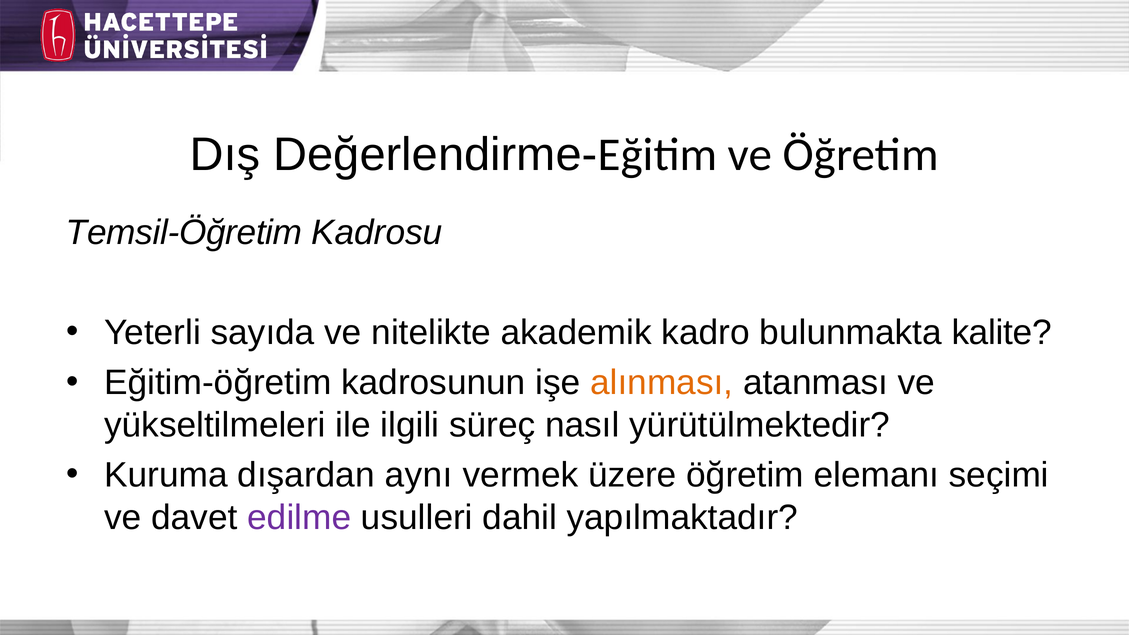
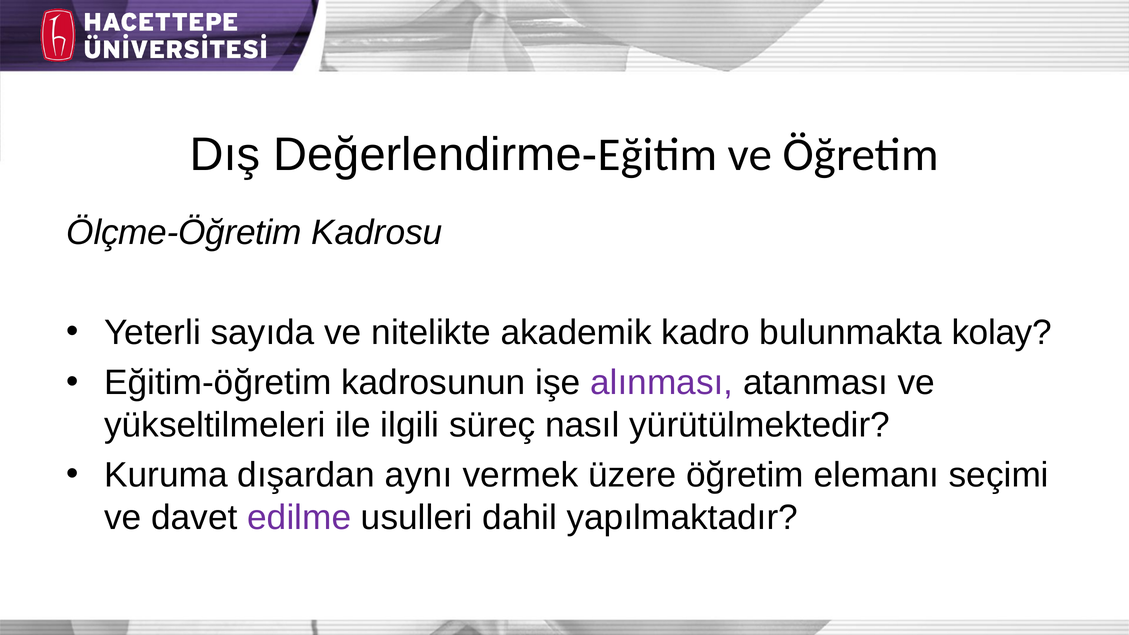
Temsil-Öğretim: Temsil-Öğretim -> Ölçme-Öğretim
kalite: kalite -> kolay
alınması colour: orange -> purple
